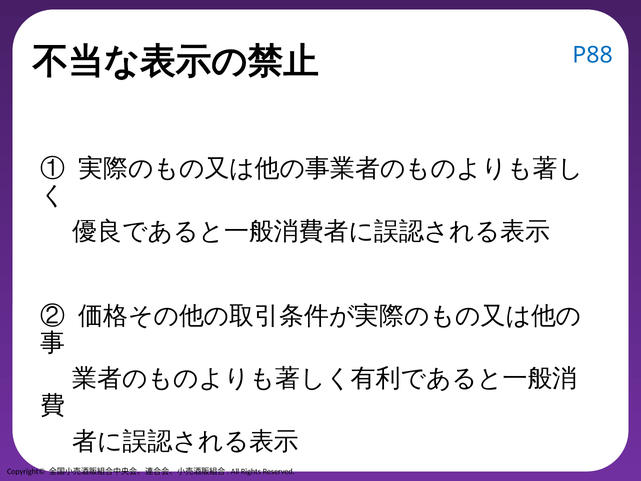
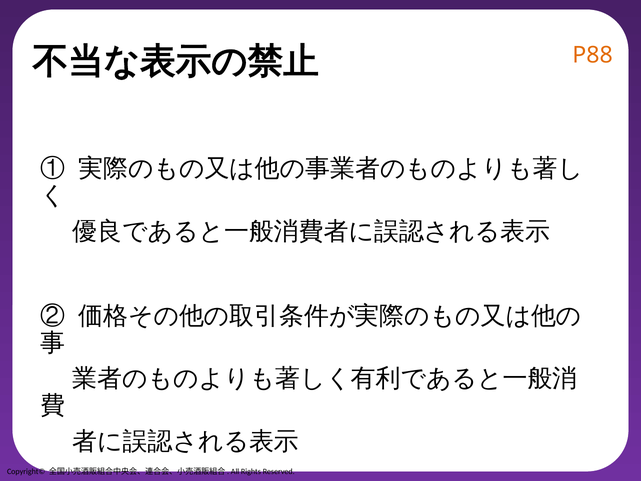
P88 colour: blue -> orange
